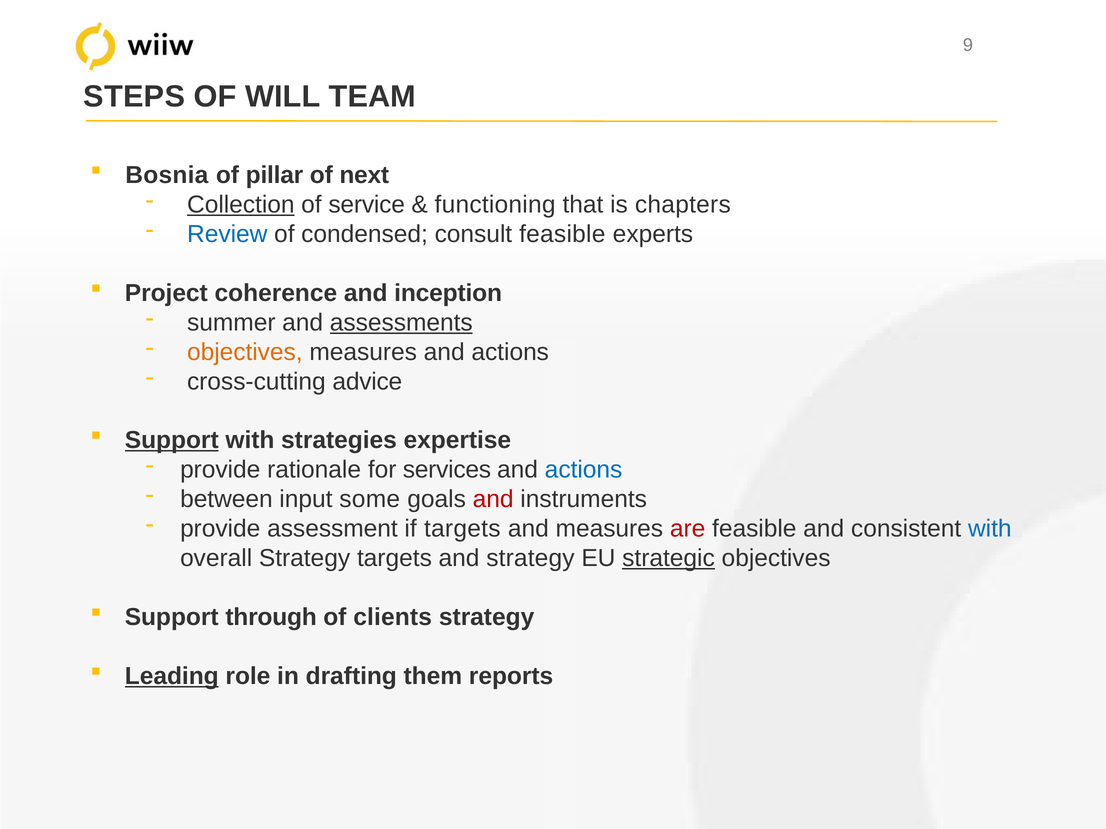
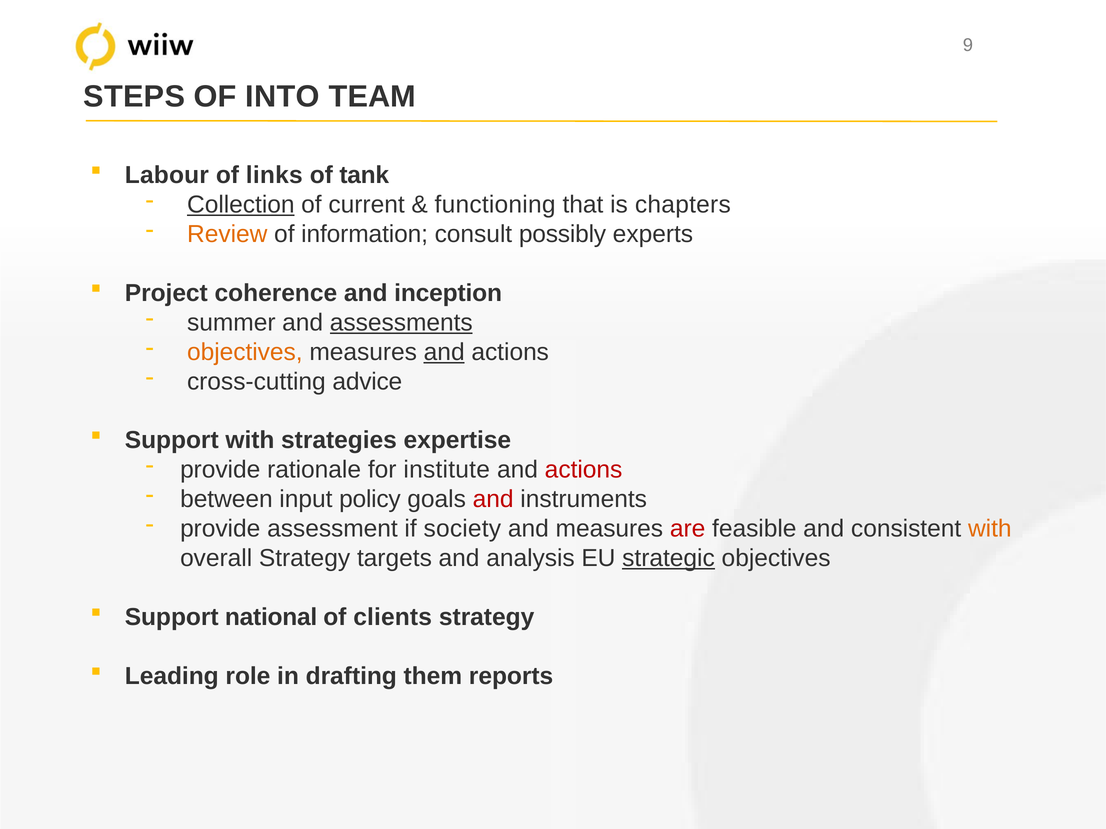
WILL: WILL -> INTO
Bosnia: Bosnia -> Labour
pillar: pillar -> links
next: next -> tank
service: service -> current
Review colour: blue -> orange
condensed: condensed -> information
consult feasible: feasible -> possibly
and at (444, 352) underline: none -> present
Support at (172, 441) underline: present -> none
services: services -> institute
actions at (584, 470) colour: blue -> red
some: some -> policy
if targets: targets -> society
with at (990, 529) colour: blue -> orange
and strategy: strategy -> analysis
through: through -> national
Leading underline: present -> none
